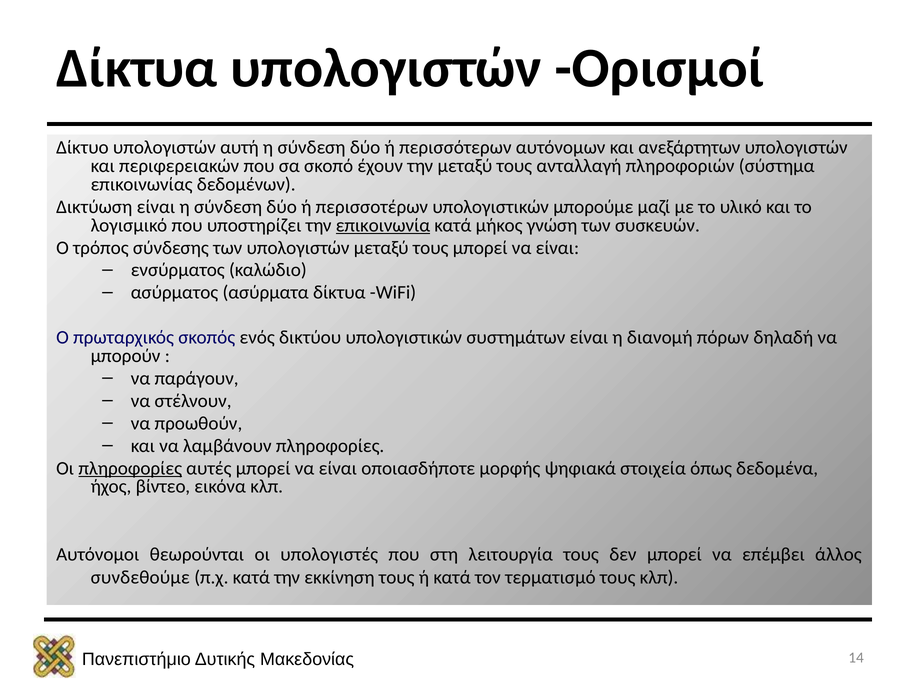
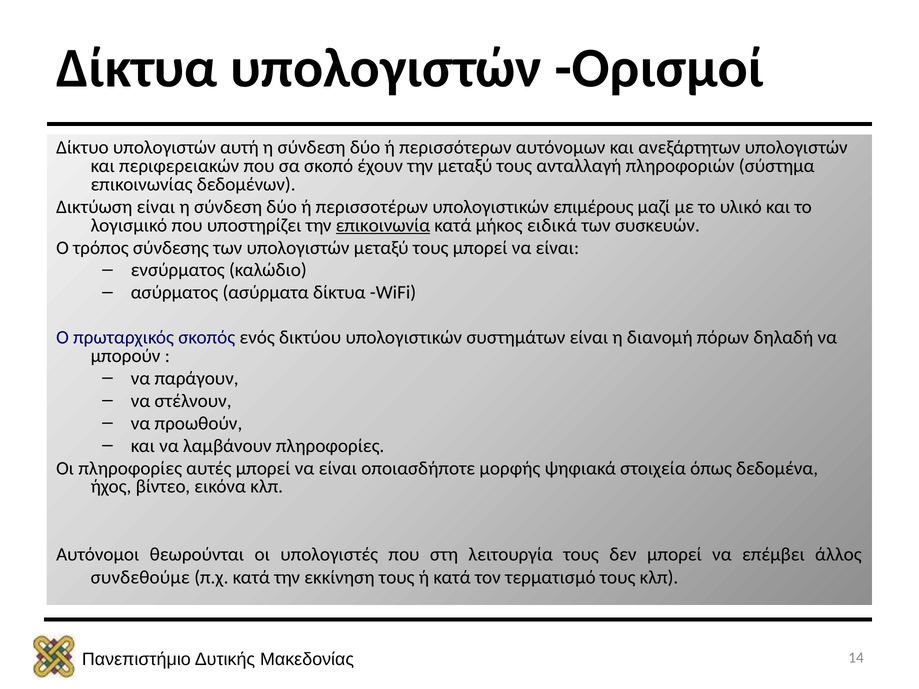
μπορούμε: μπορούμε -> επιμέρους
γνώση: γνώση -> ειδικά
πληροφορίες at (130, 468) underline: present -> none
